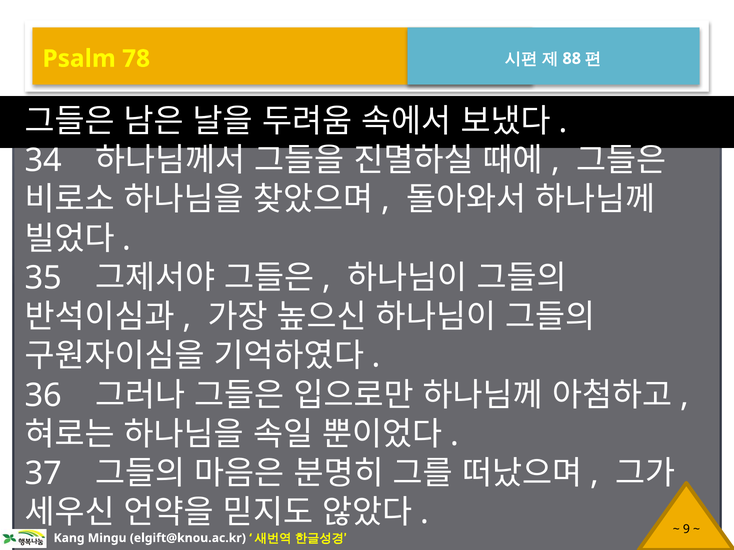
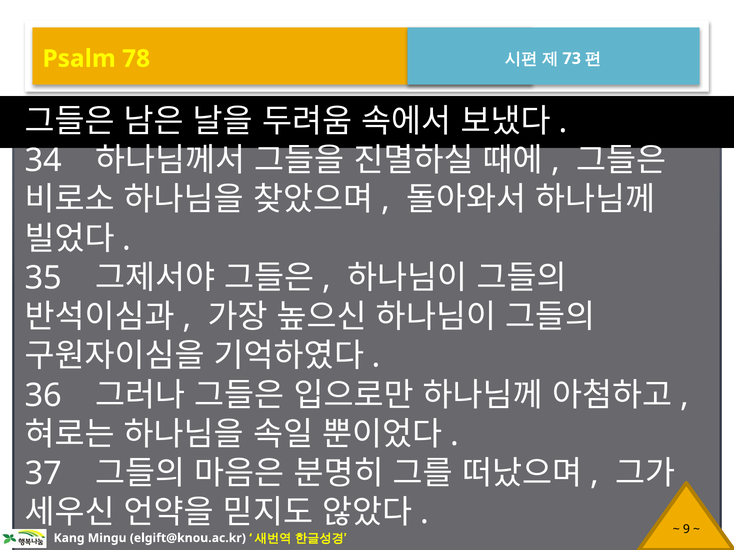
88: 88 -> 73
